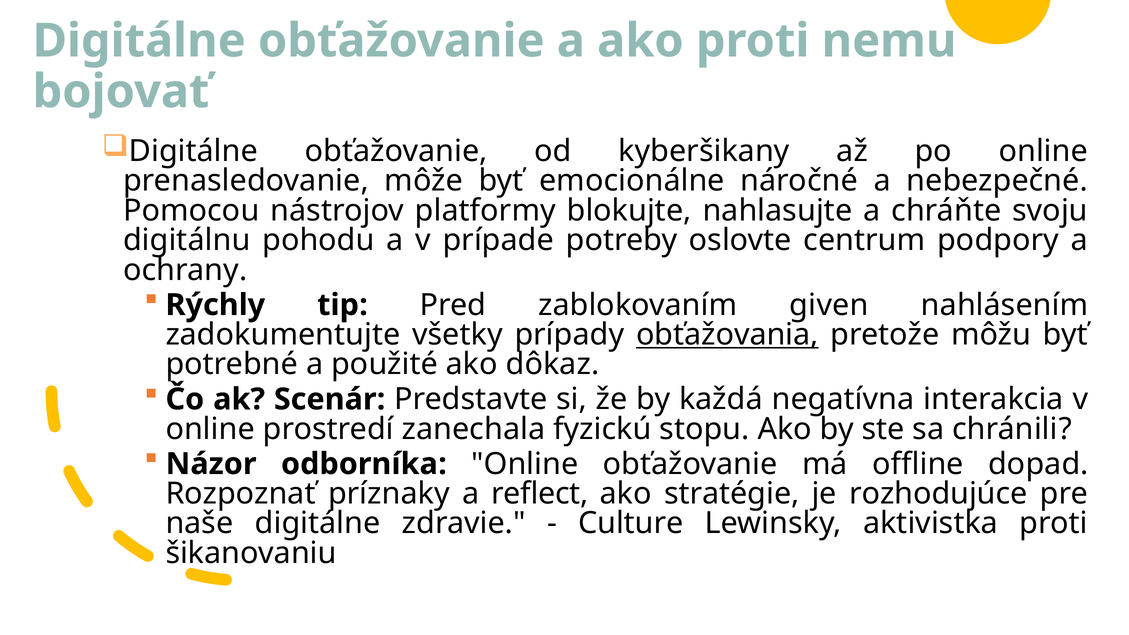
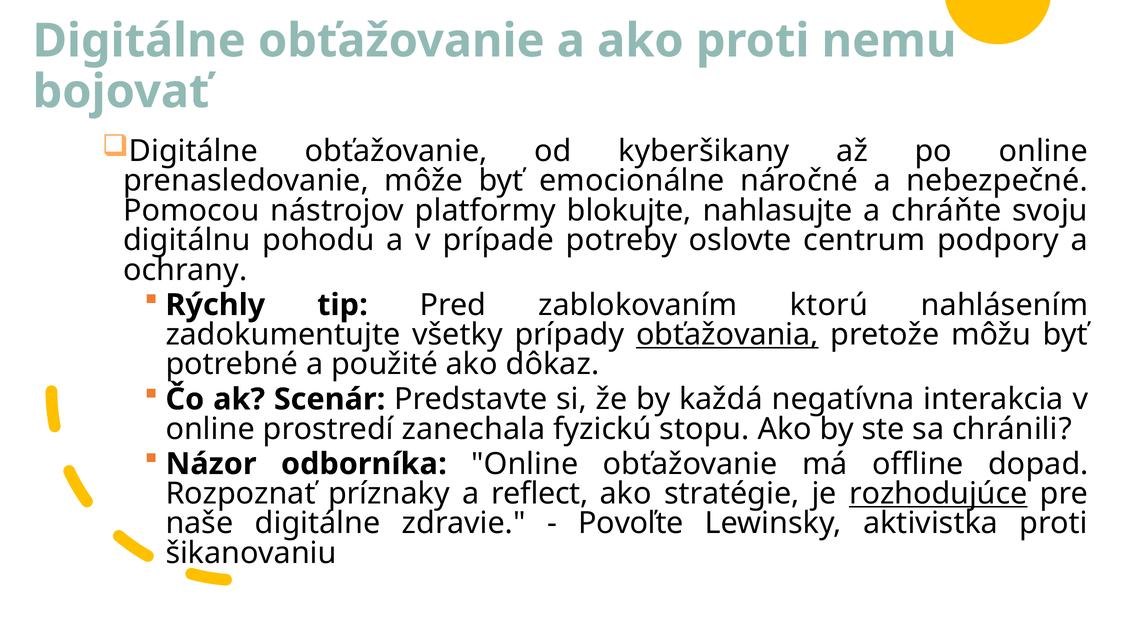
given: given -> ktorú
rozhodujúce underline: none -> present
Culture: Culture -> Povoľte
